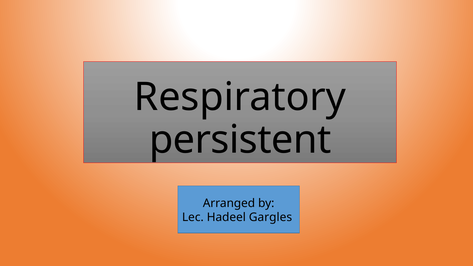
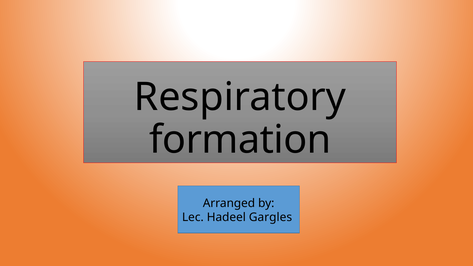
persistent: persistent -> formation
